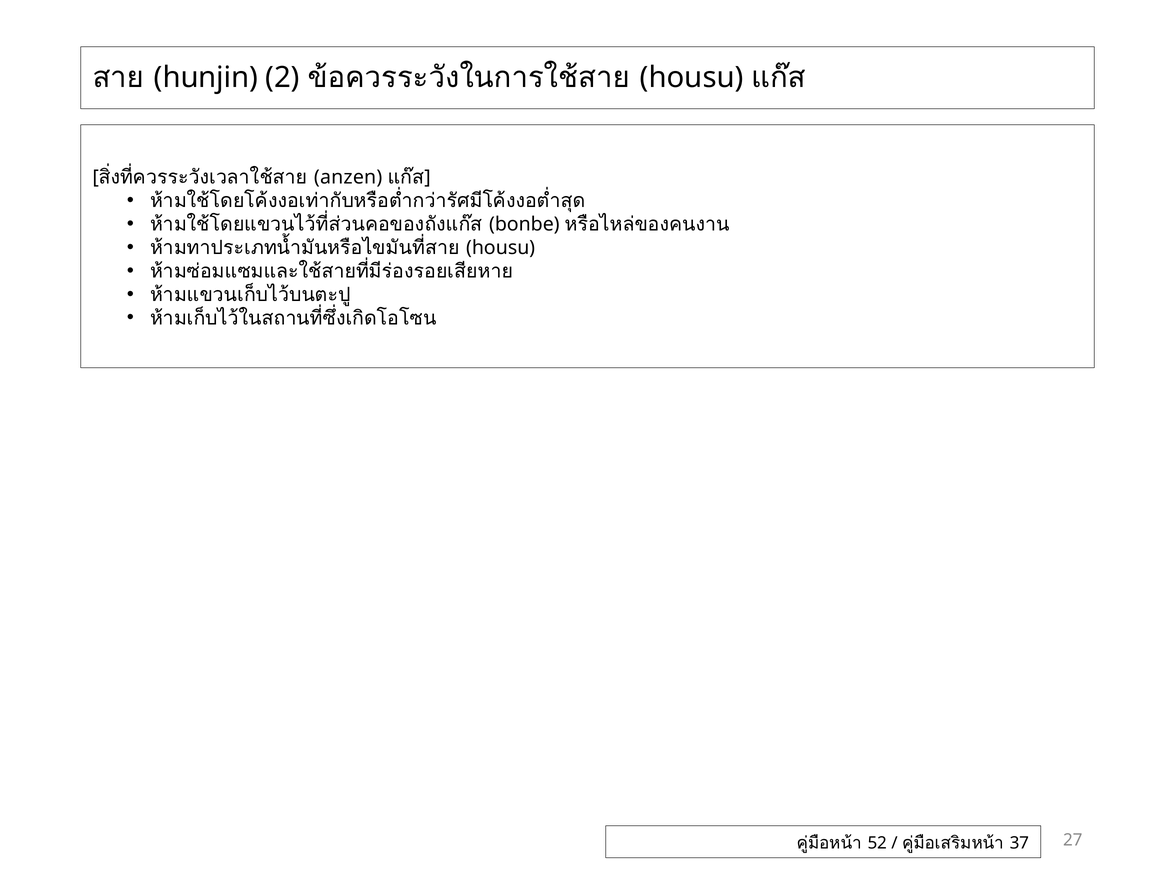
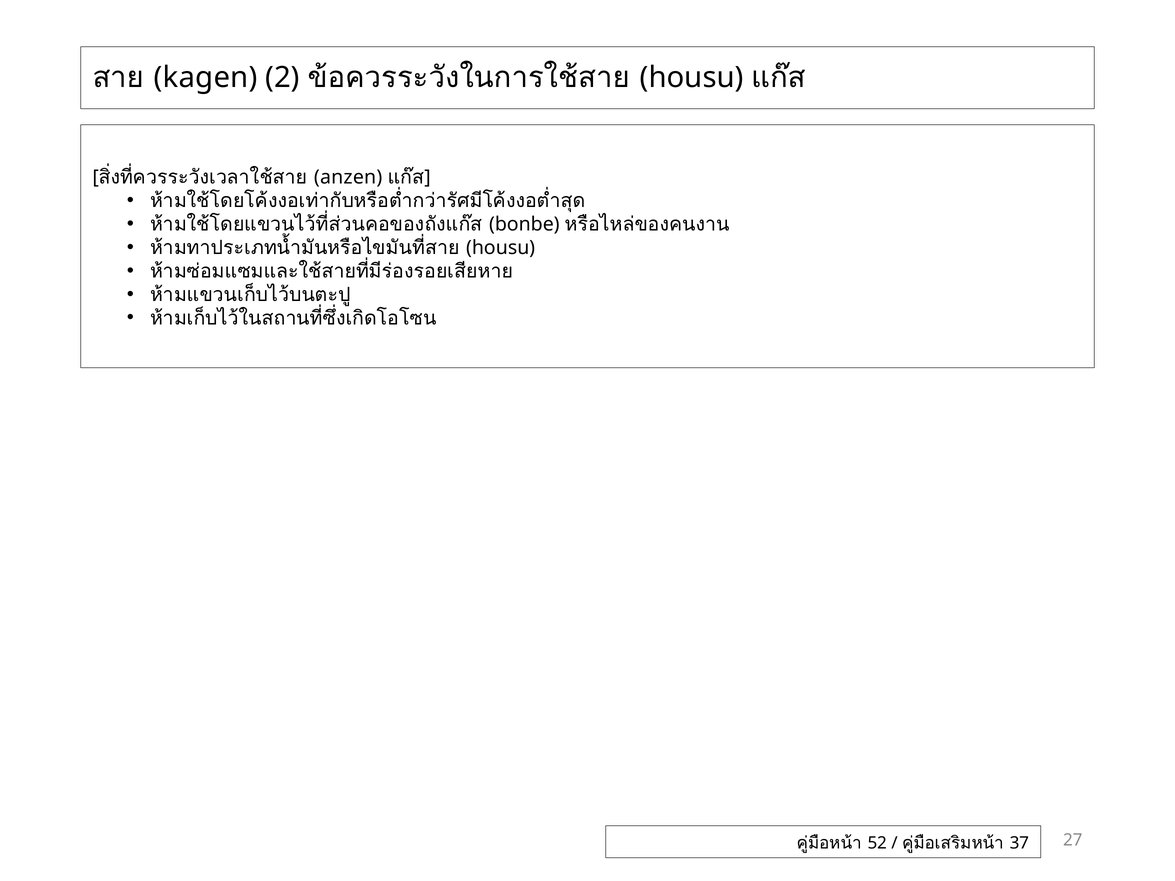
hunjin: hunjin -> kagen
